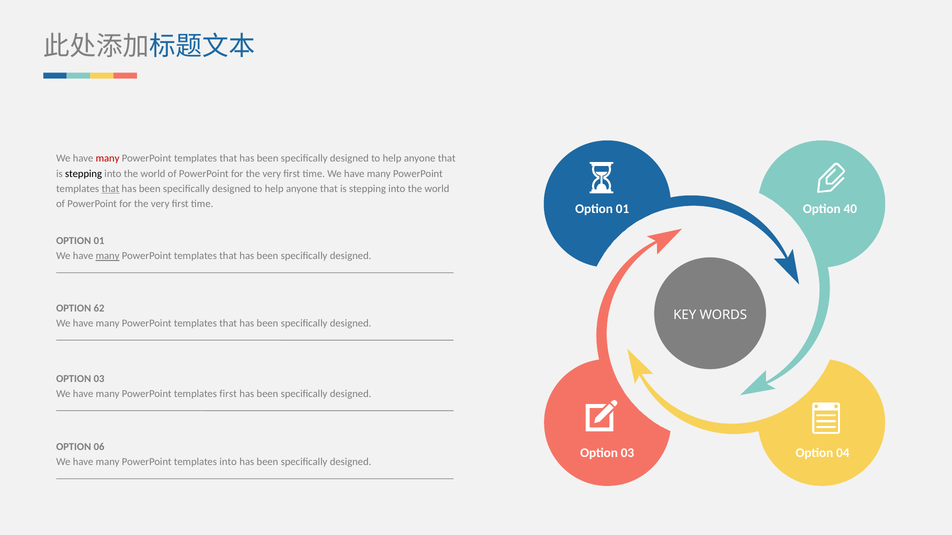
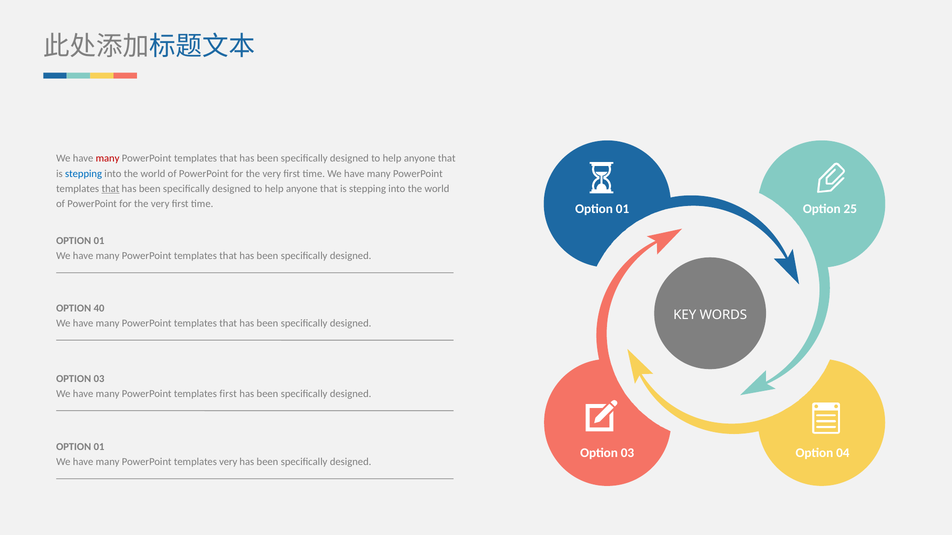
stepping at (84, 174) colour: black -> blue
40: 40 -> 25
many at (108, 256) underline: present -> none
62: 62 -> 40
06 at (99, 447): 06 -> 01
templates into: into -> very
